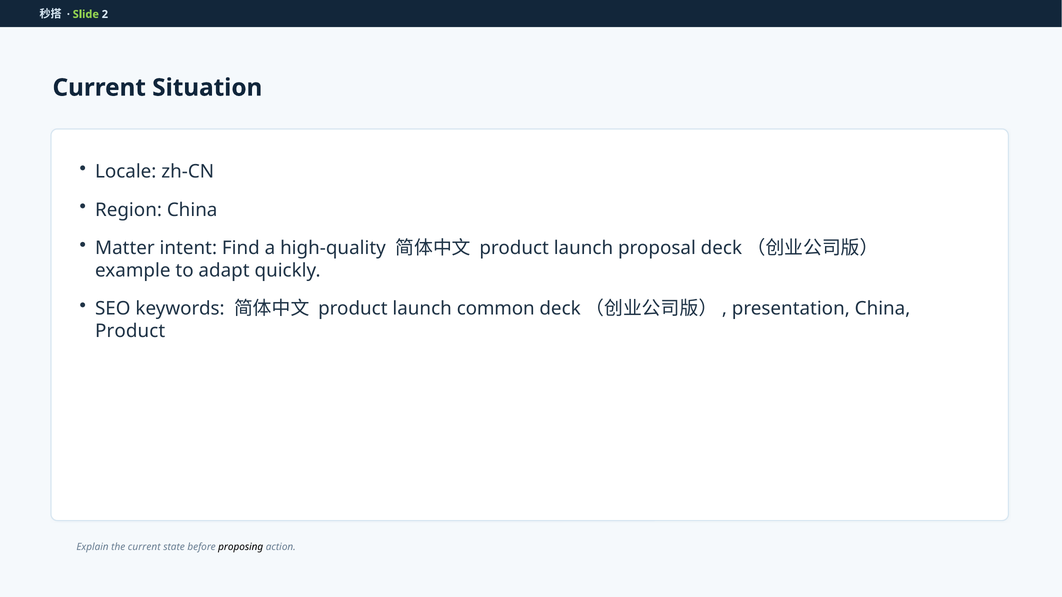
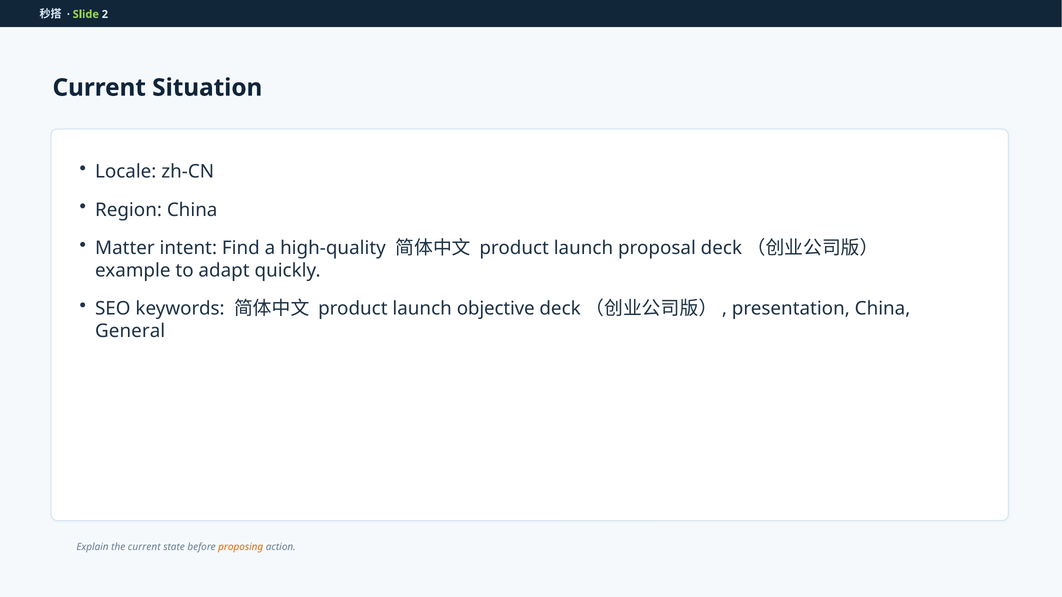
common: common -> objective
Product at (130, 331): Product -> General
proposing colour: black -> orange
